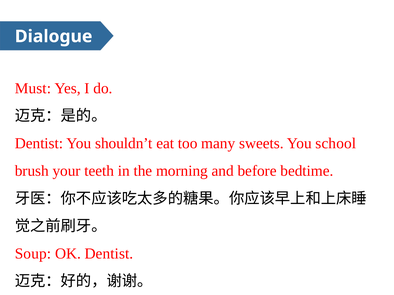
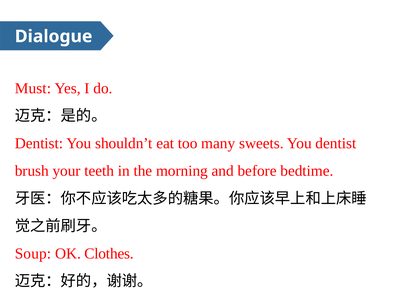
You school: school -> dentist
OK Dentist: Dentist -> Clothes
